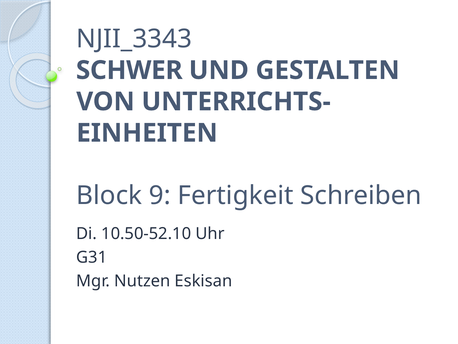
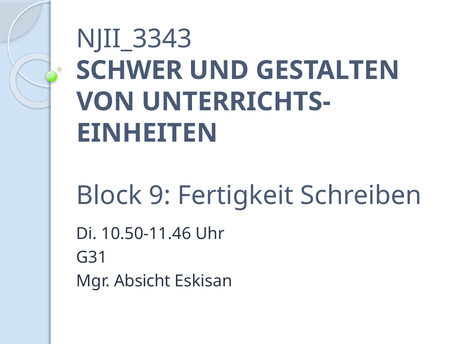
10.50-52.10: 10.50-52.10 -> 10.50-11.46
Nutzen: Nutzen -> Absicht
